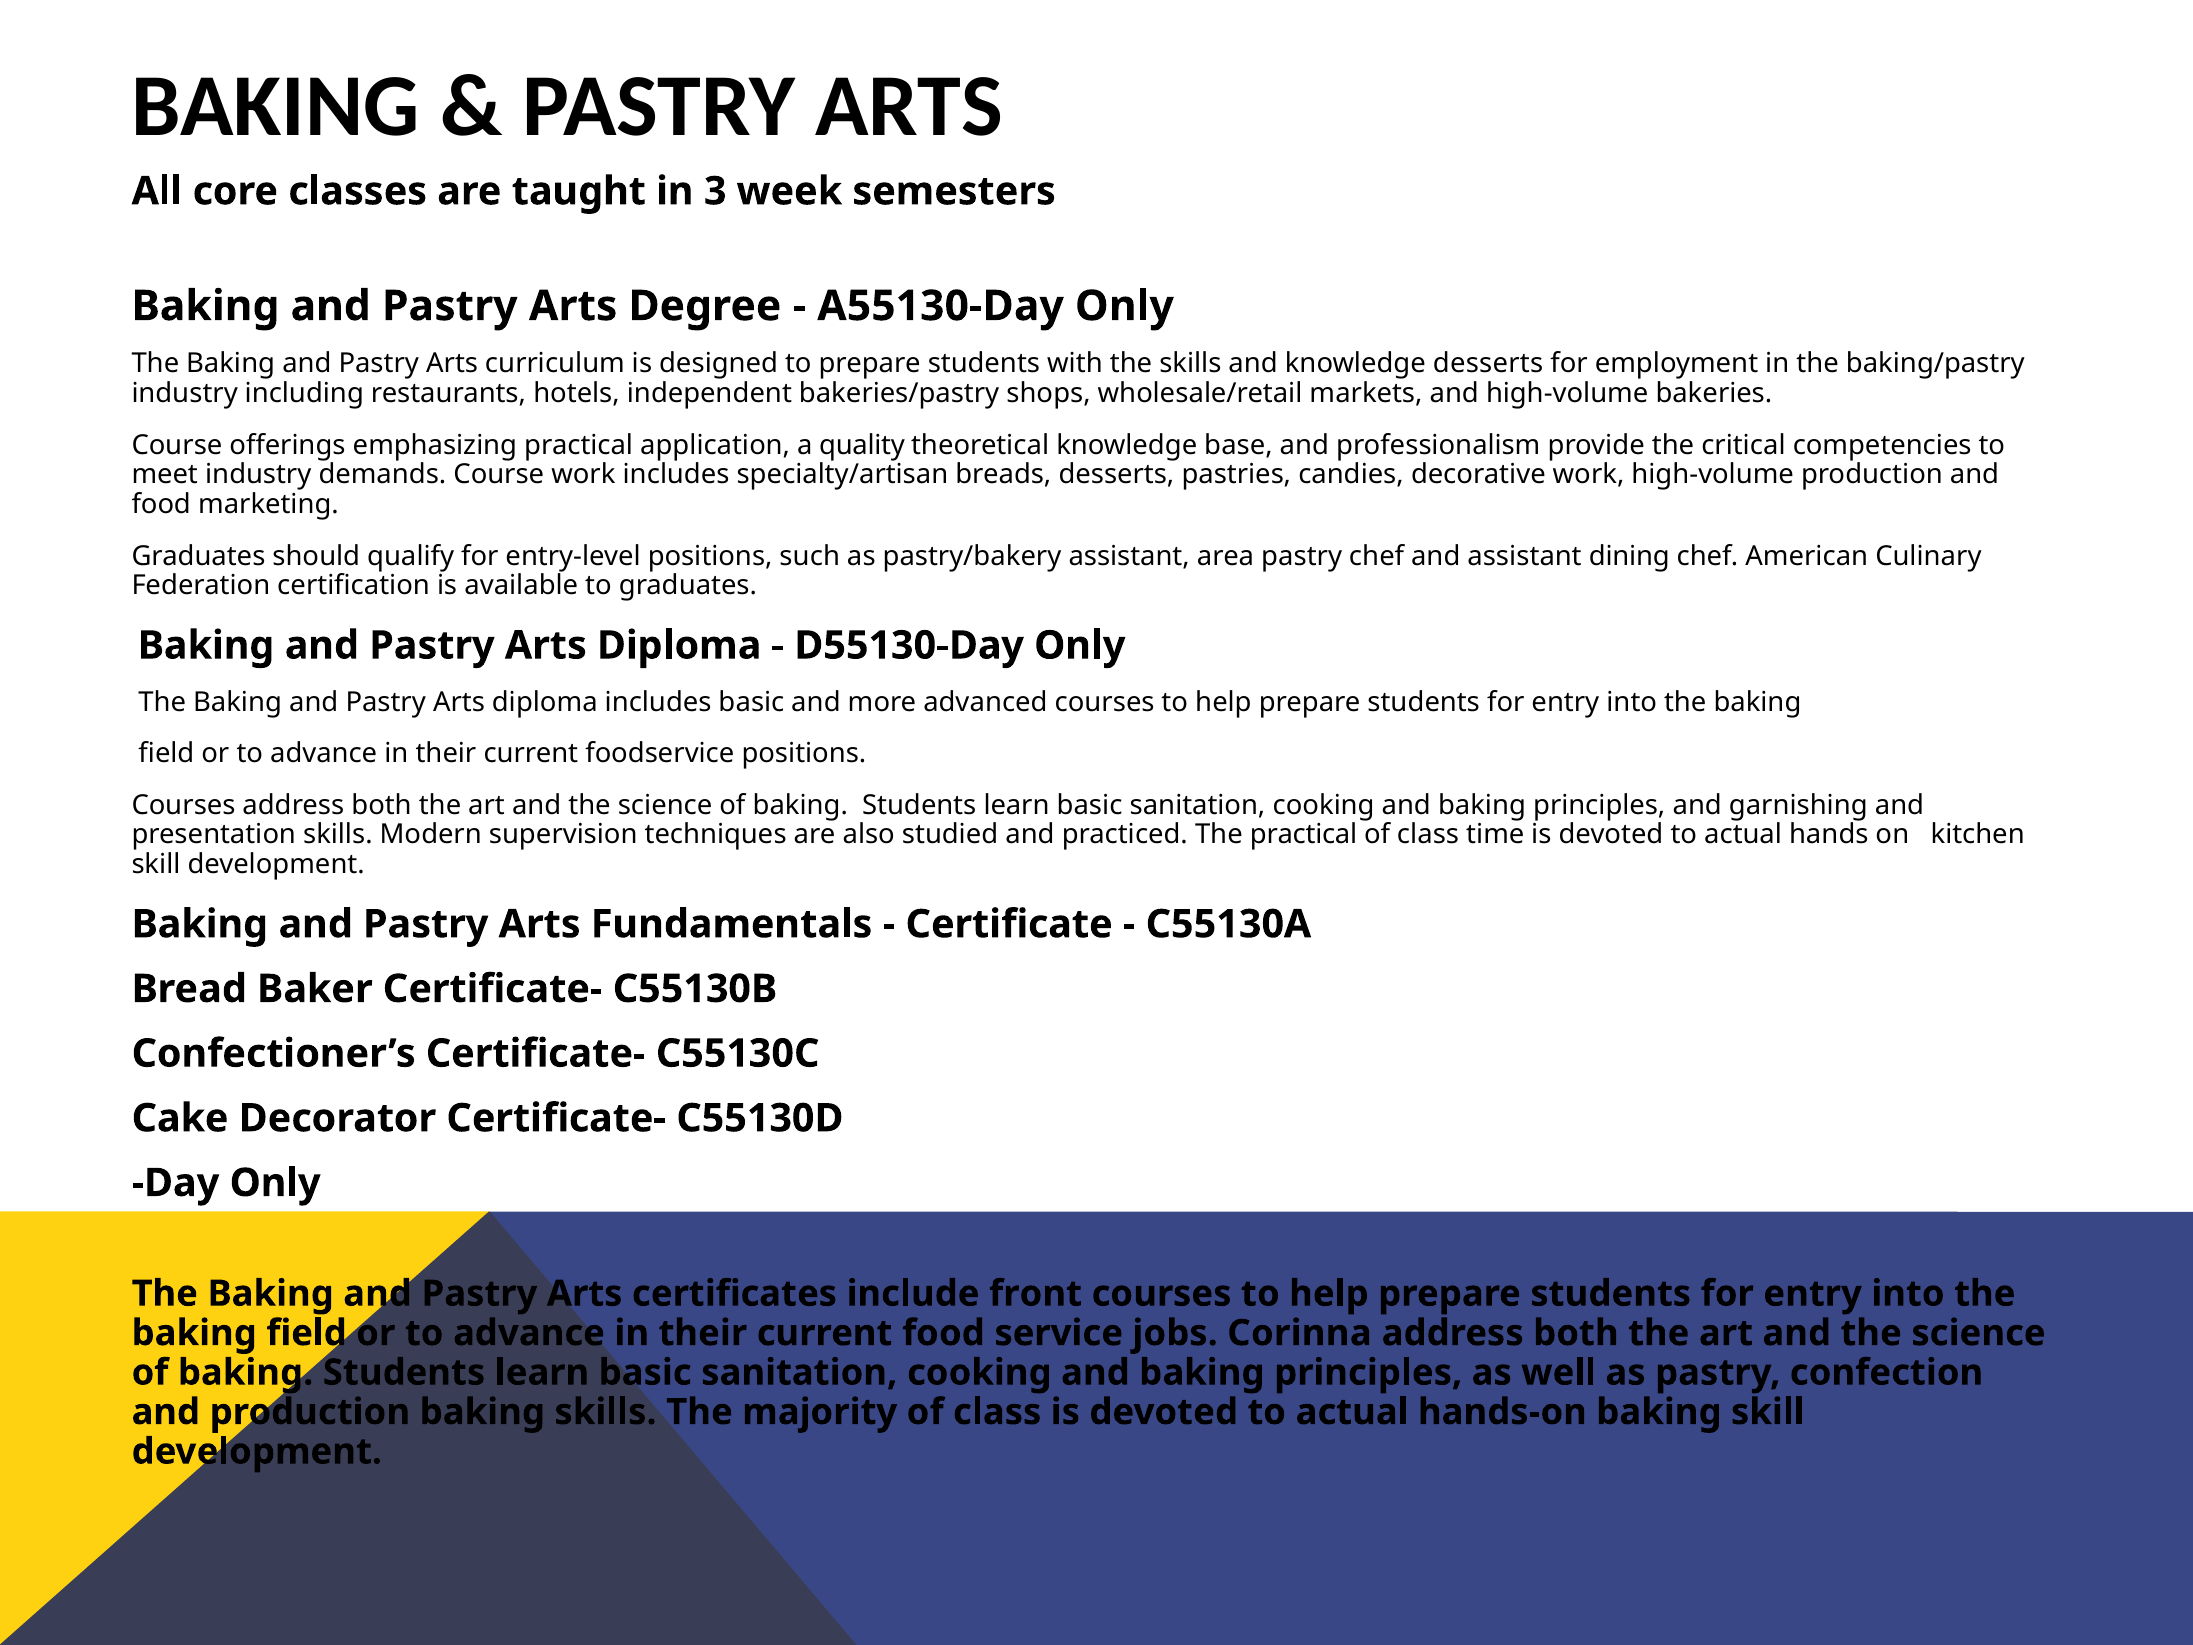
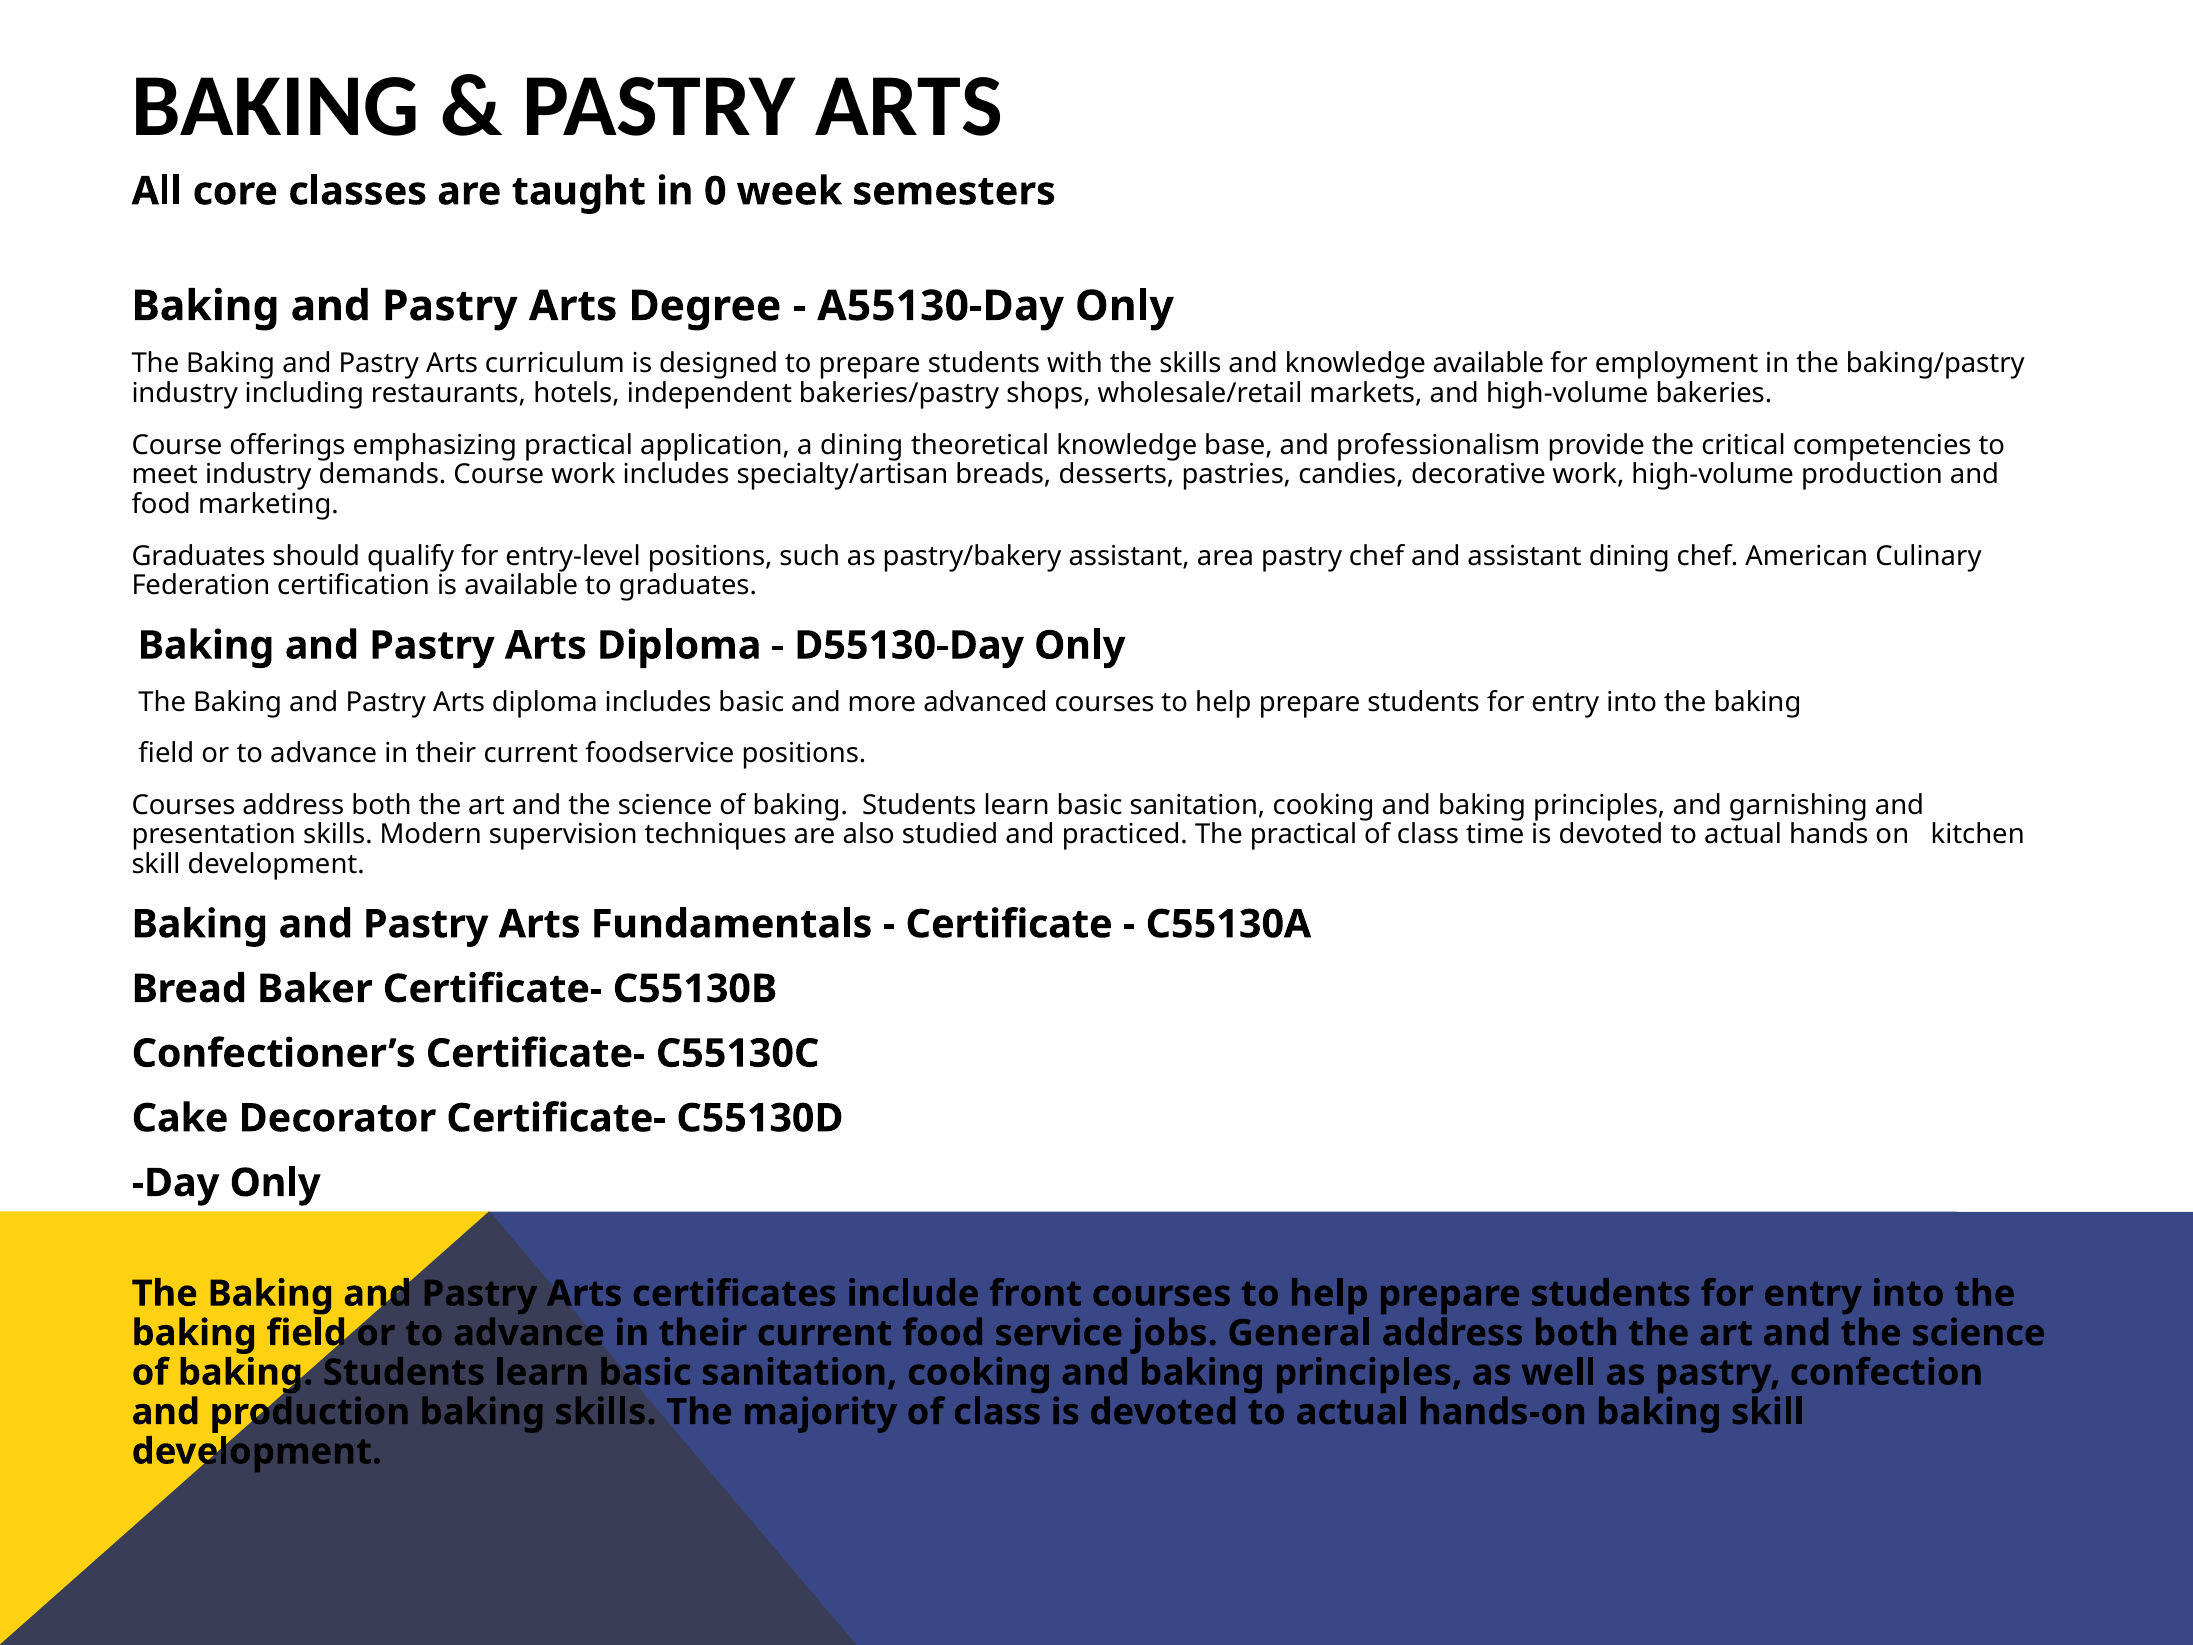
3: 3 -> 0
knowledge desserts: desserts -> available
a quality: quality -> dining
Corinna: Corinna -> General
